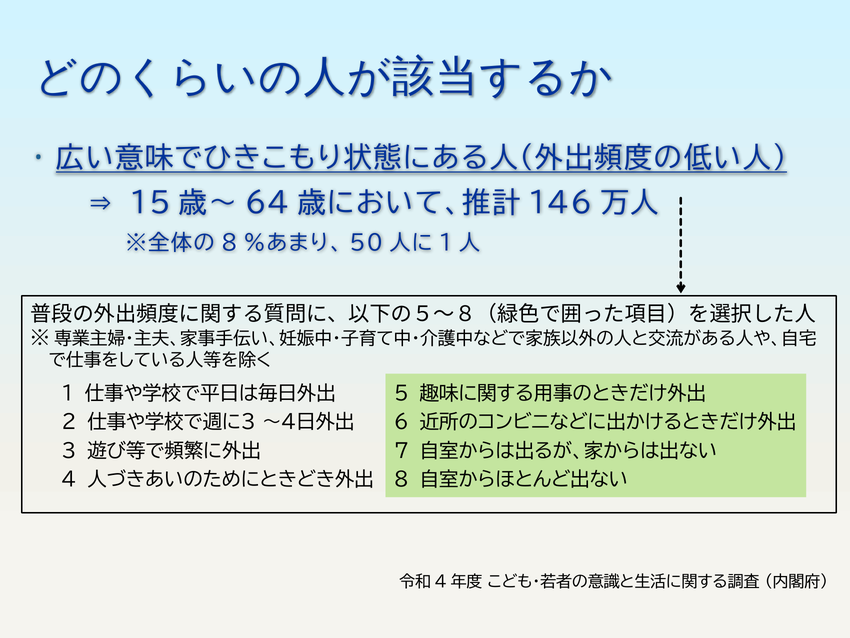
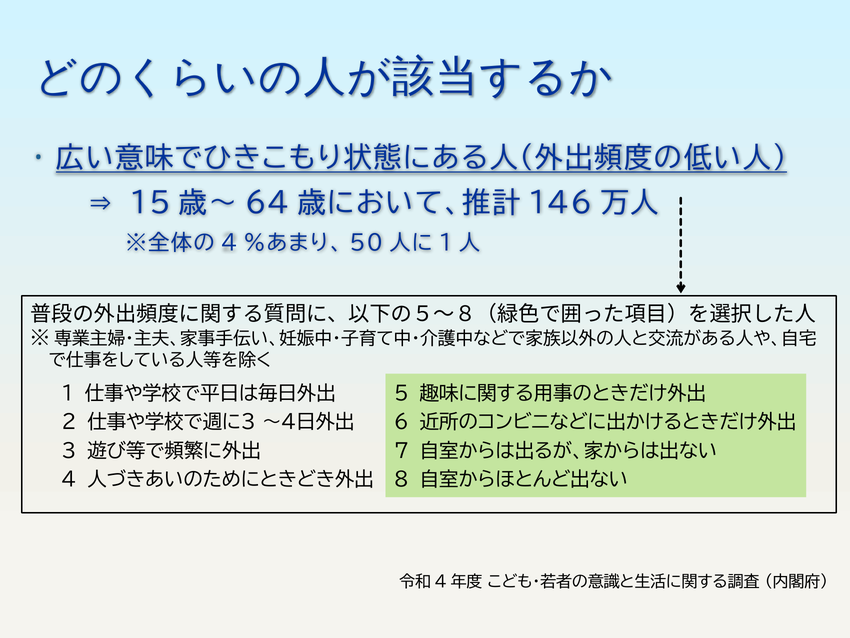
8 at (229, 243): 8 -> 4
